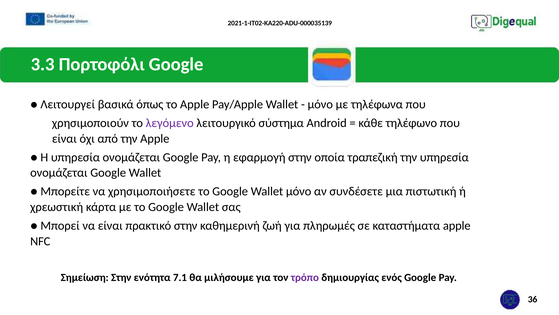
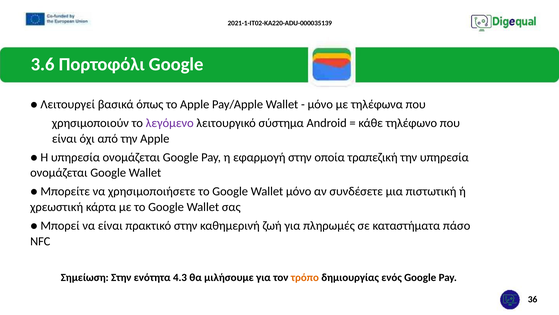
3.3: 3.3 -> 3.6
καταστήματα apple: apple -> πάσο
7.1: 7.1 -> 4.3
τρόπο colour: purple -> orange
